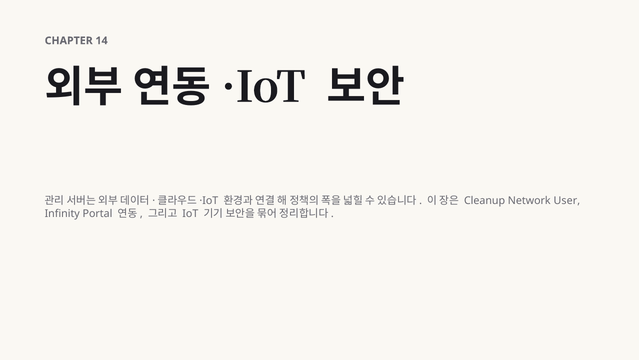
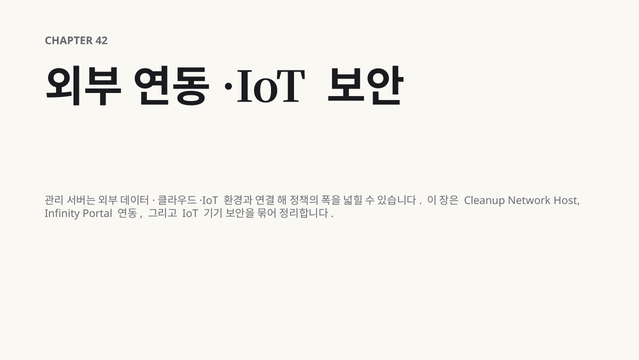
14: 14 -> 42
User: User -> Host
